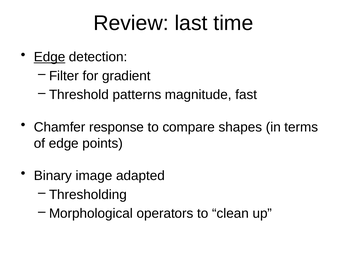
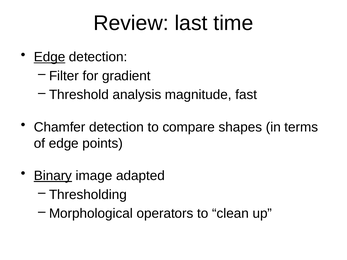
patterns: patterns -> analysis
Chamfer response: response -> detection
Binary underline: none -> present
